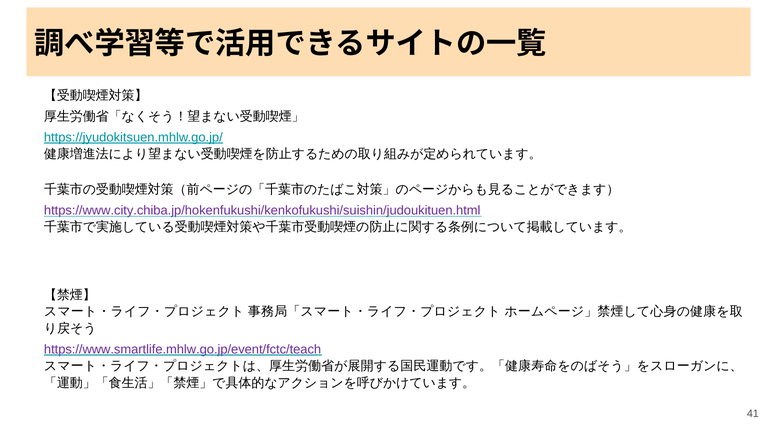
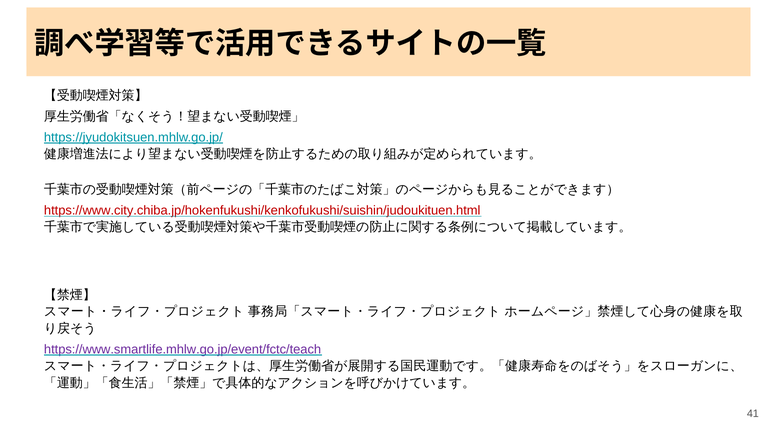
https://www.city.chiba.jp/hokenfukushi/kenkofukushi/suishin/judoukituen.html colour: purple -> red
